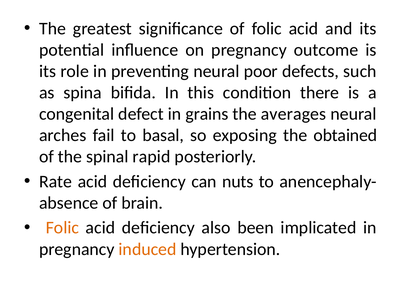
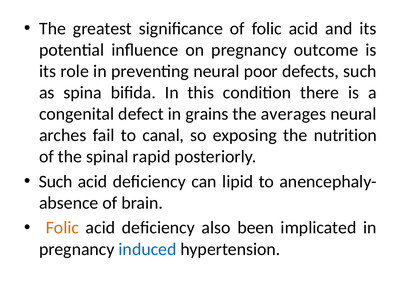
basal: basal -> canal
obtained: obtained -> nutrition
Rate at (56, 182): Rate -> Such
nuts: nuts -> lipid
induced colour: orange -> blue
